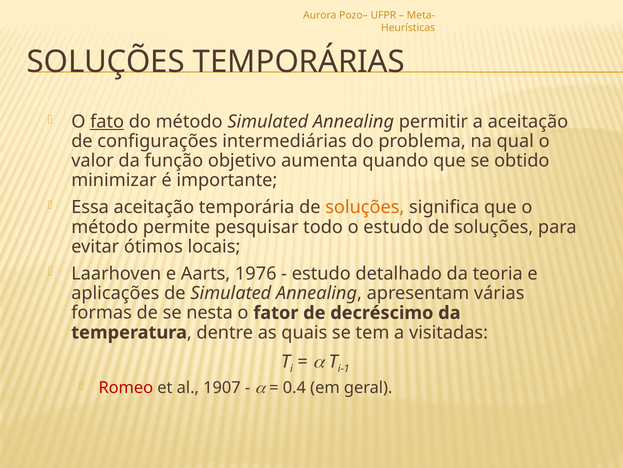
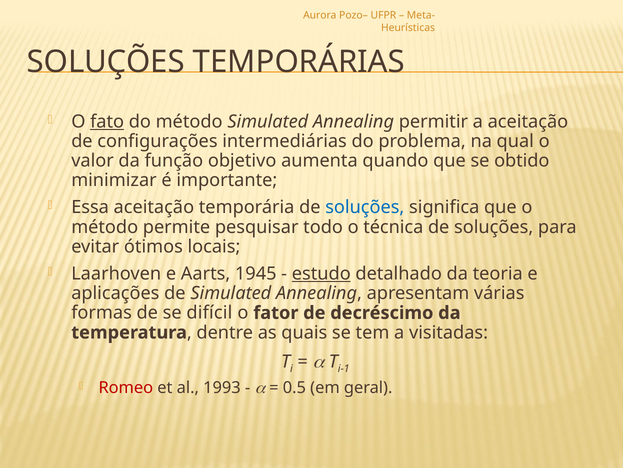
soluções at (365, 207) colour: orange -> blue
o estudo: estudo -> técnica
1976: 1976 -> 1945
estudo at (321, 273) underline: none -> present
nesta: nesta -> difícil
1907: 1907 -> 1993
0.4: 0.4 -> 0.5
